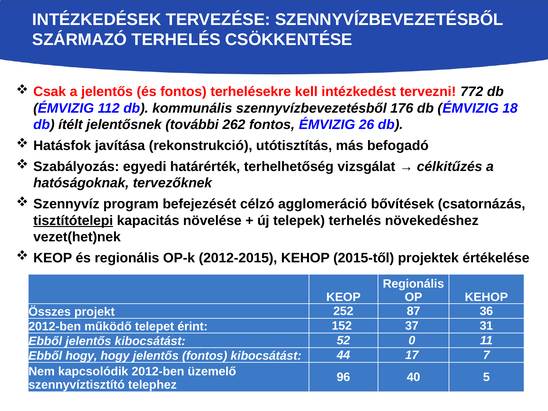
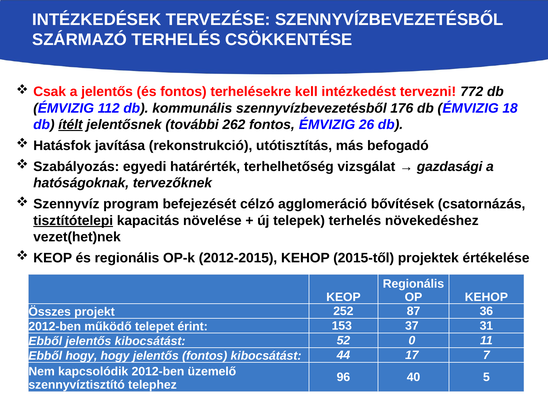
ítélt underline: none -> present
célkitűzés: célkitűzés -> gazdasági
152: 152 -> 153
